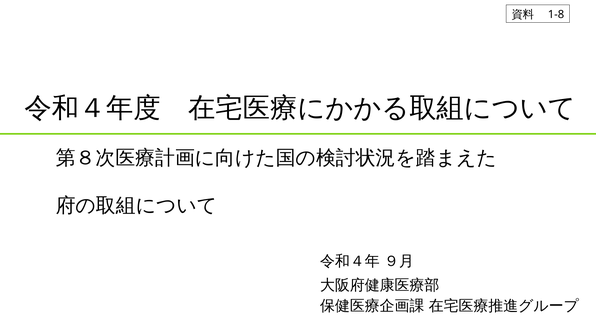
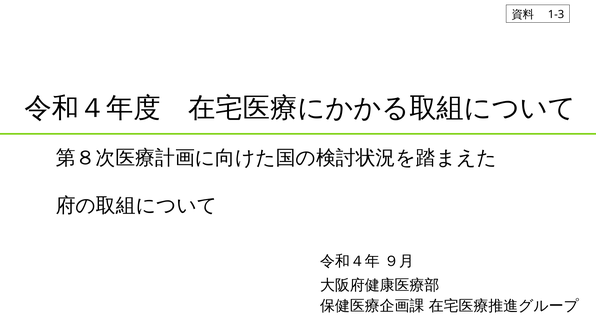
1-8: 1-8 -> 1-3
